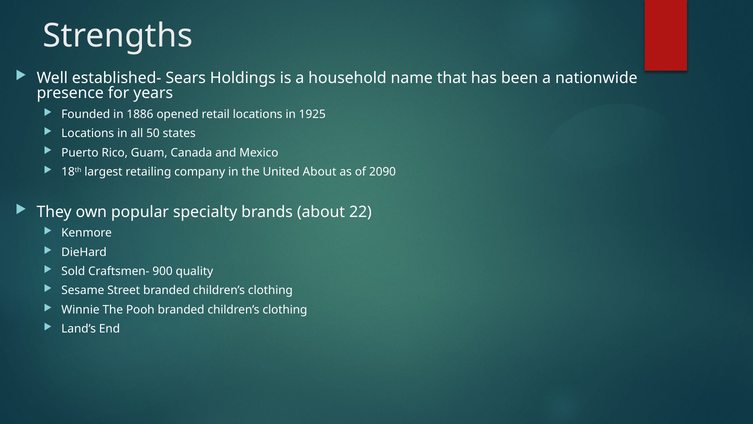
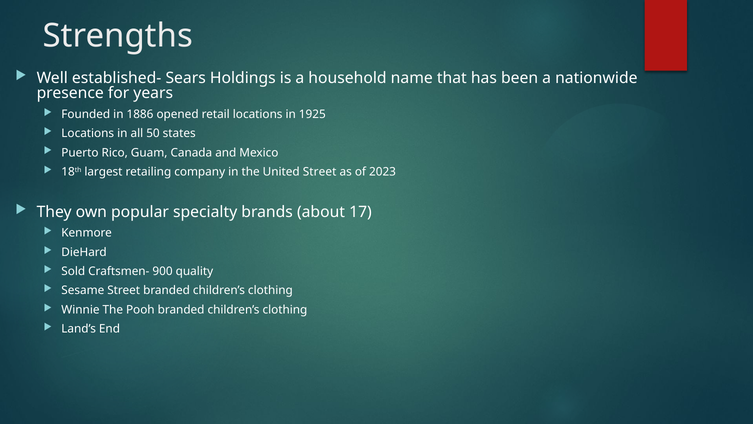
United About: About -> Street
2090: 2090 -> 2023
22: 22 -> 17
